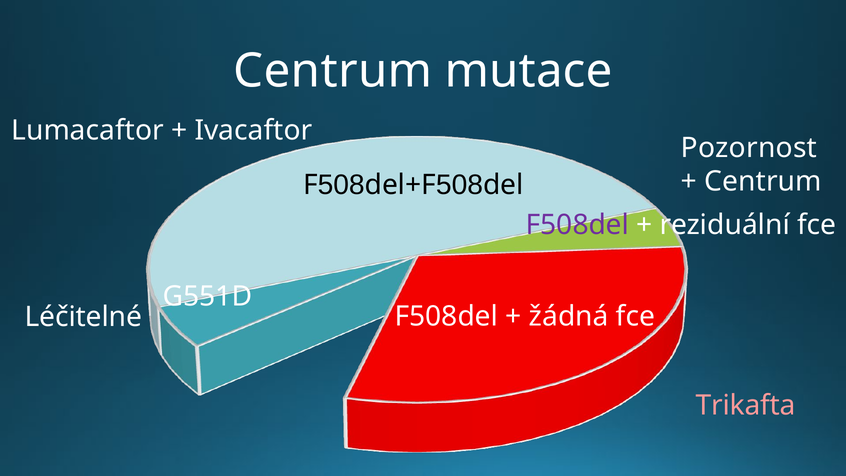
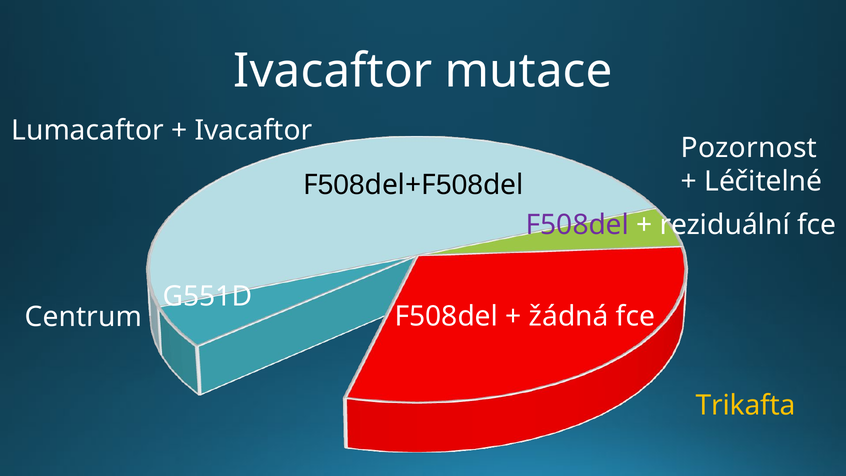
Centrum at (333, 71): Centrum -> Ivacaftor
Centrum at (763, 182): Centrum -> Léčitelné
Léčitelné: Léčitelné -> Centrum
Trikafta colour: pink -> yellow
